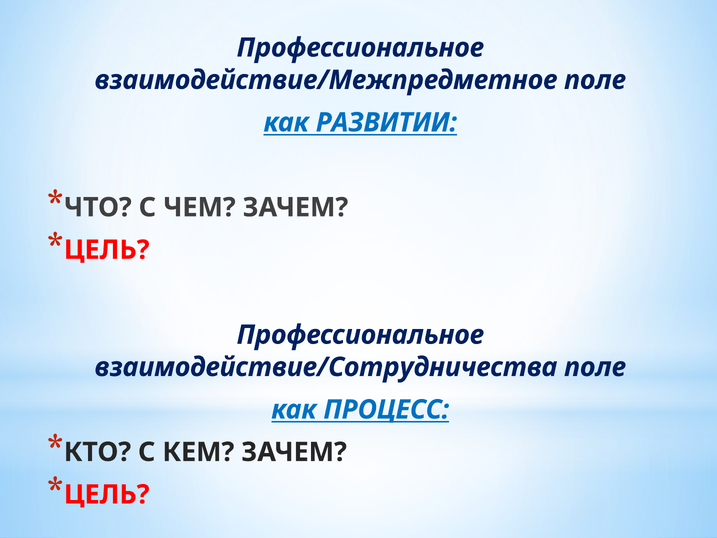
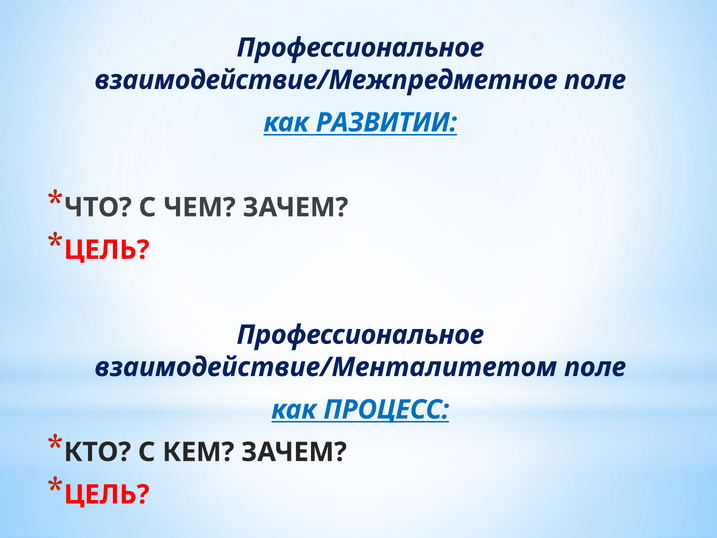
взаимодействие/Сотрудничества: взаимодействие/Сотрудничества -> взаимодействие/Менталитетом
